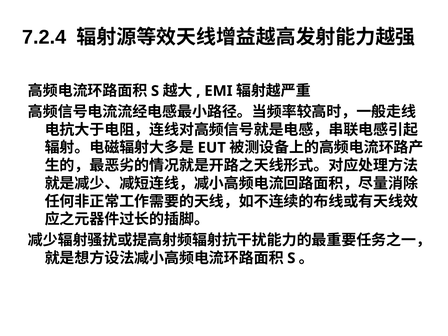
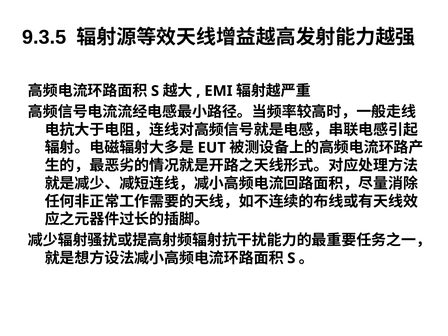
7.2.4: 7.2.4 -> 9.3.5
